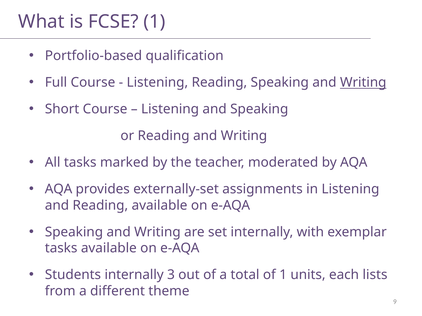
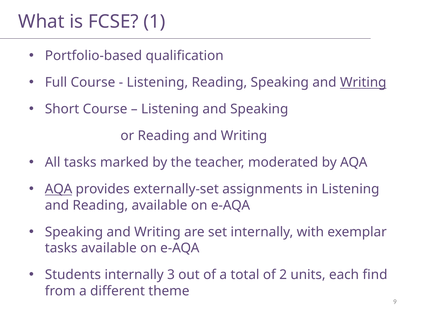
AQA at (59, 189) underline: none -> present
of 1: 1 -> 2
lists: lists -> find
